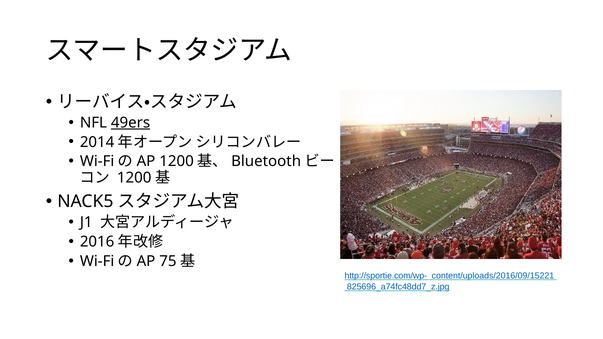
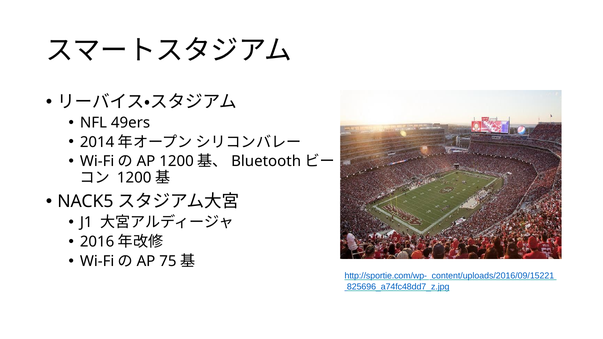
49ers underline: present -> none
